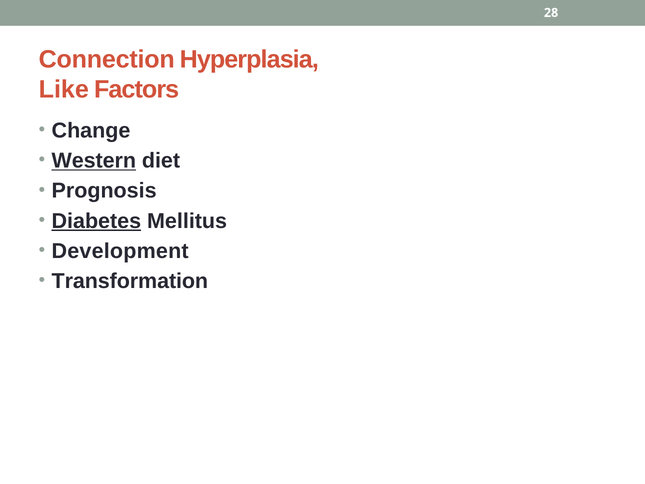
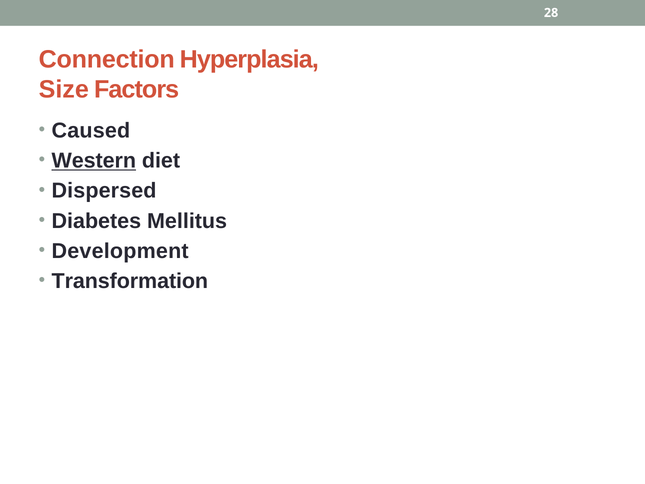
Like: Like -> Size
Change: Change -> Caused
Prognosis: Prognosis -> Dispersed
Diabetes underline: present -> none
